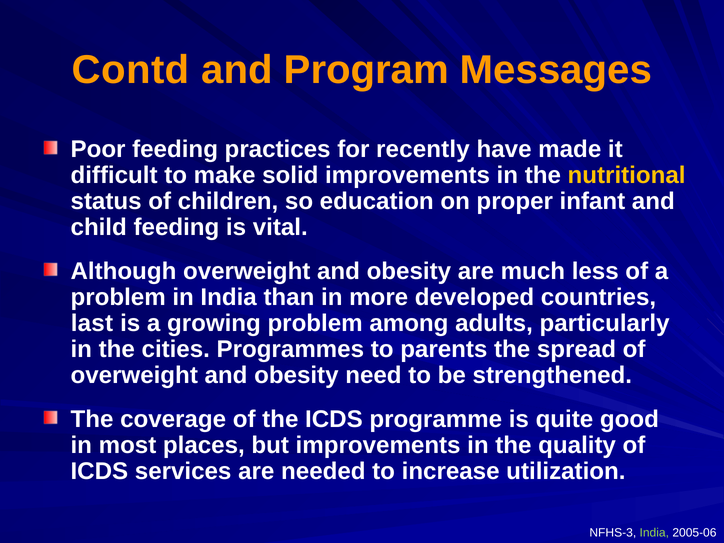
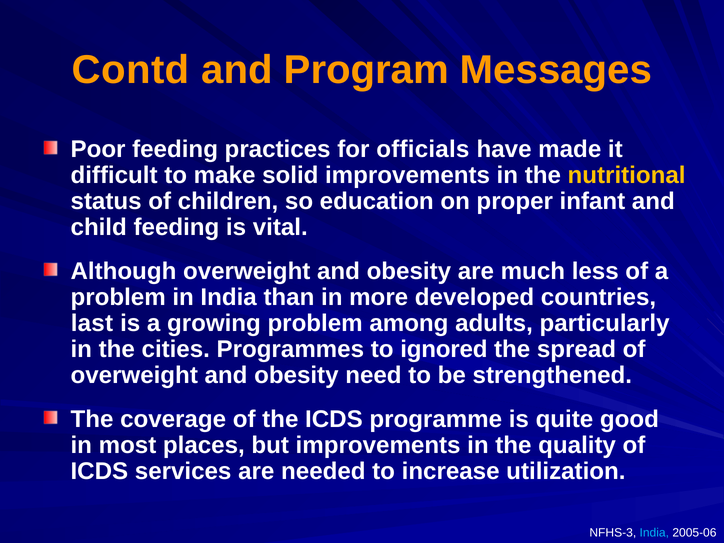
recently: recently -> officials
parents: parents -> ignored
India at (654, 533) colour: light green -> light blue
